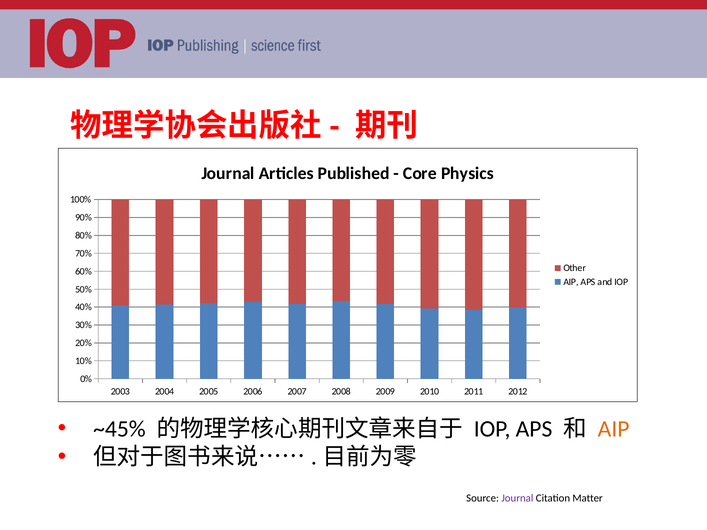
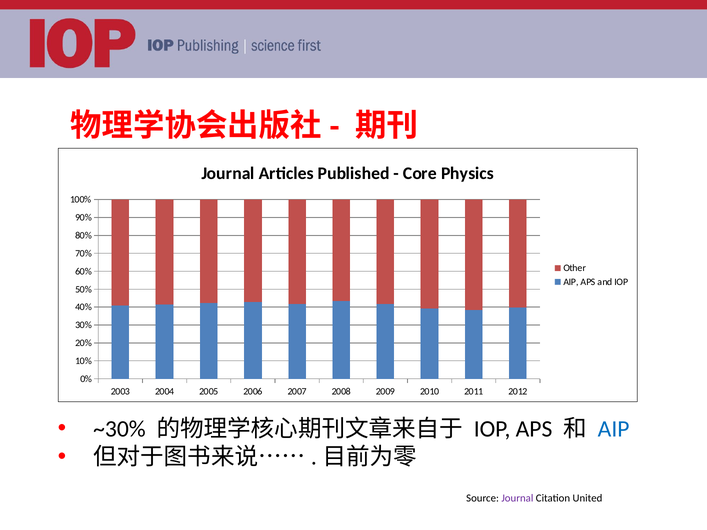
~45%: ~45% -> ~30%
AIP at (614, 429) colour: orange -> blue
Matter: Matter -> United
